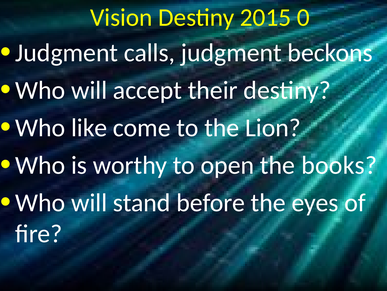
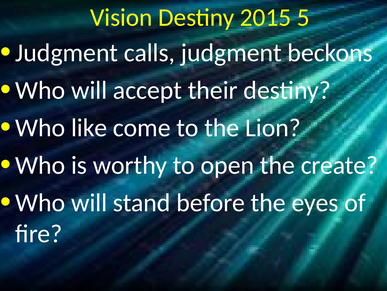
0: 0 -> 5
books: books -> create
